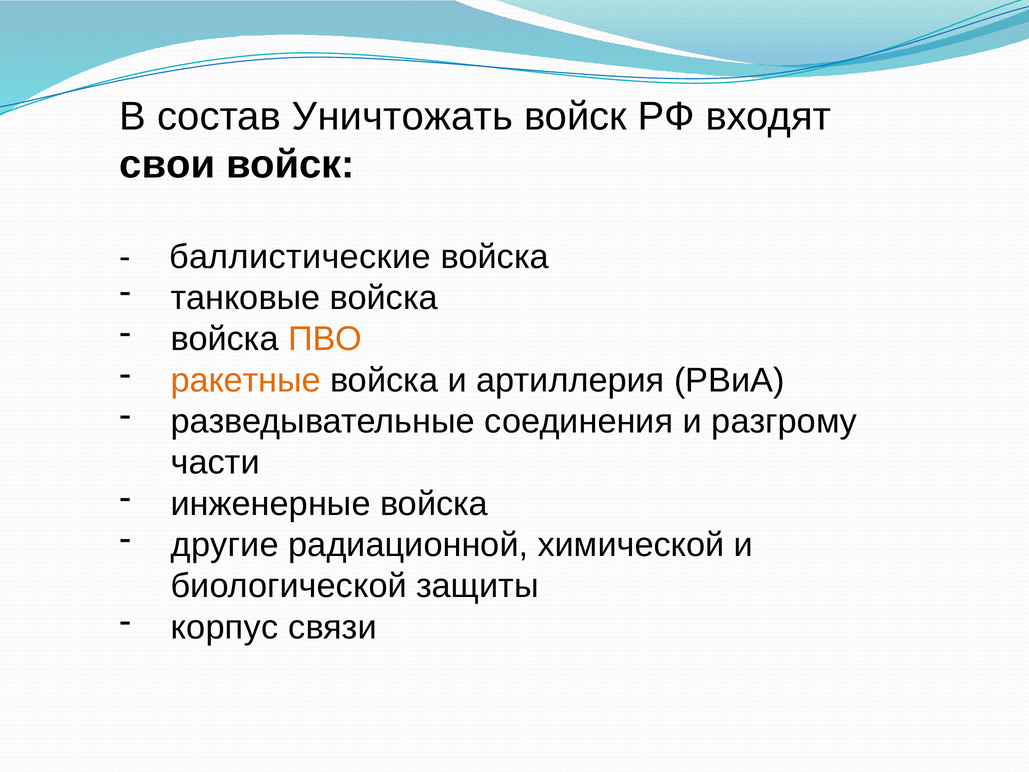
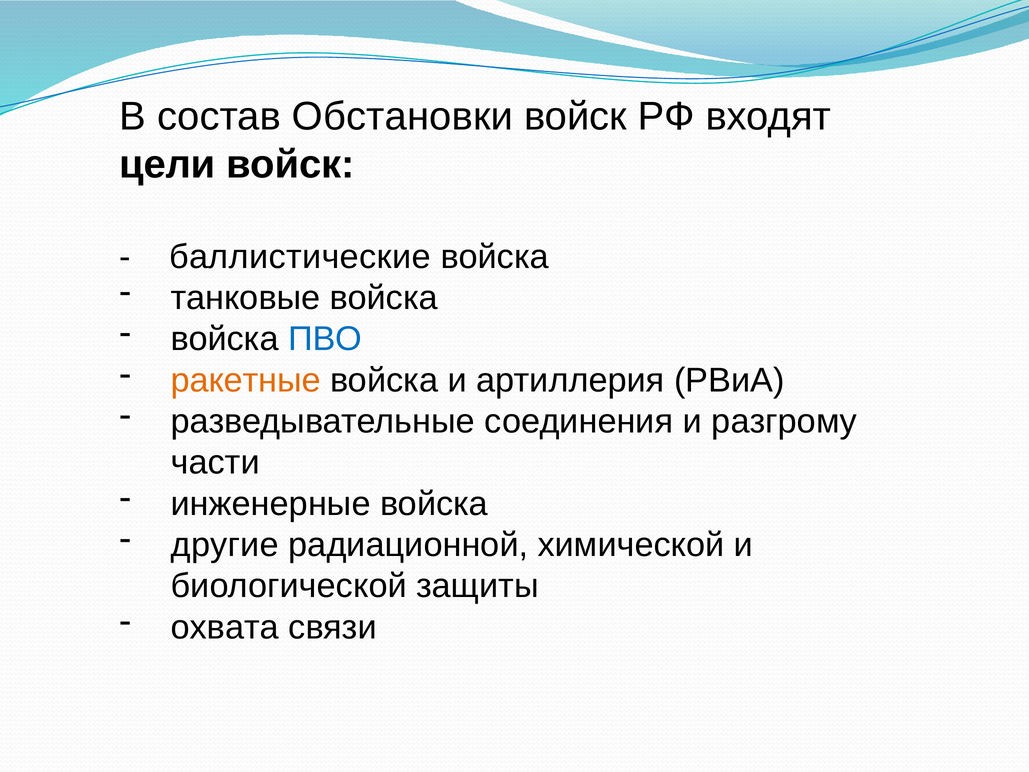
Уничтожать: Уничтожать -> Обстановки
свои: свои -> цели
ПВО colour: orange -> blue
корпус: корпус -> охвата
